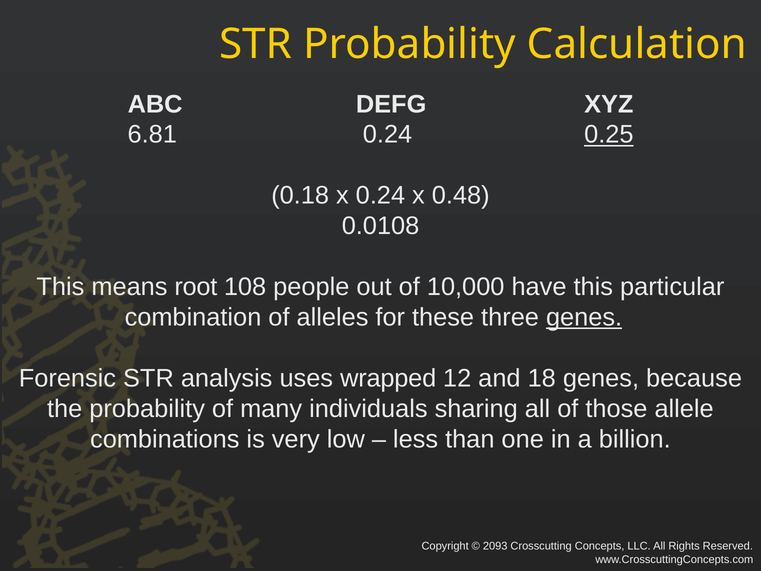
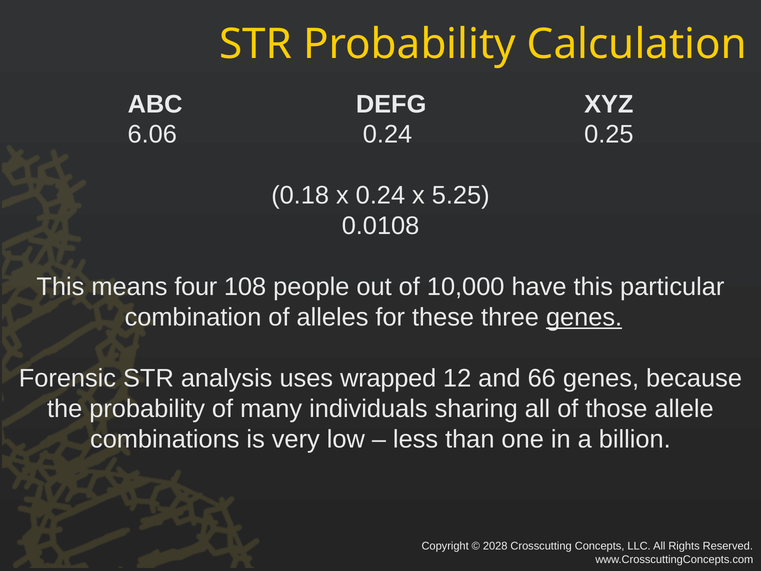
6.81: 6.81 -> 6.06
0.25 underline: present -> none
0.48: 0.48 -> 5.25
root: root -> four
18: 18 -> 66
2093: 2093 -> 2028
